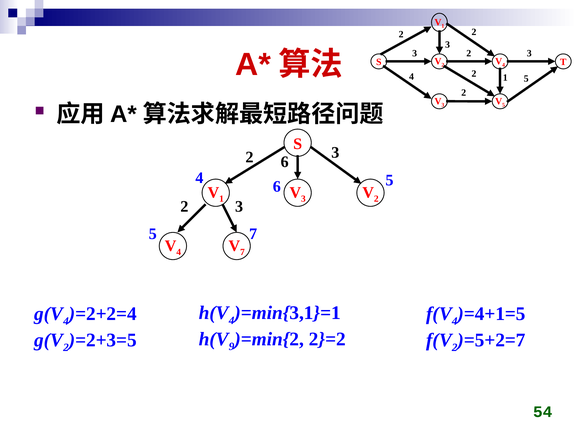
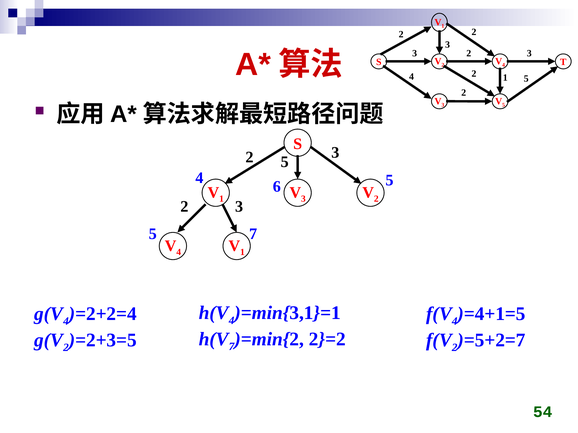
2 6: 6 -> 5
7 at (242, 252): 7 -> 1
9 at (232, 347): 9 -> 7
